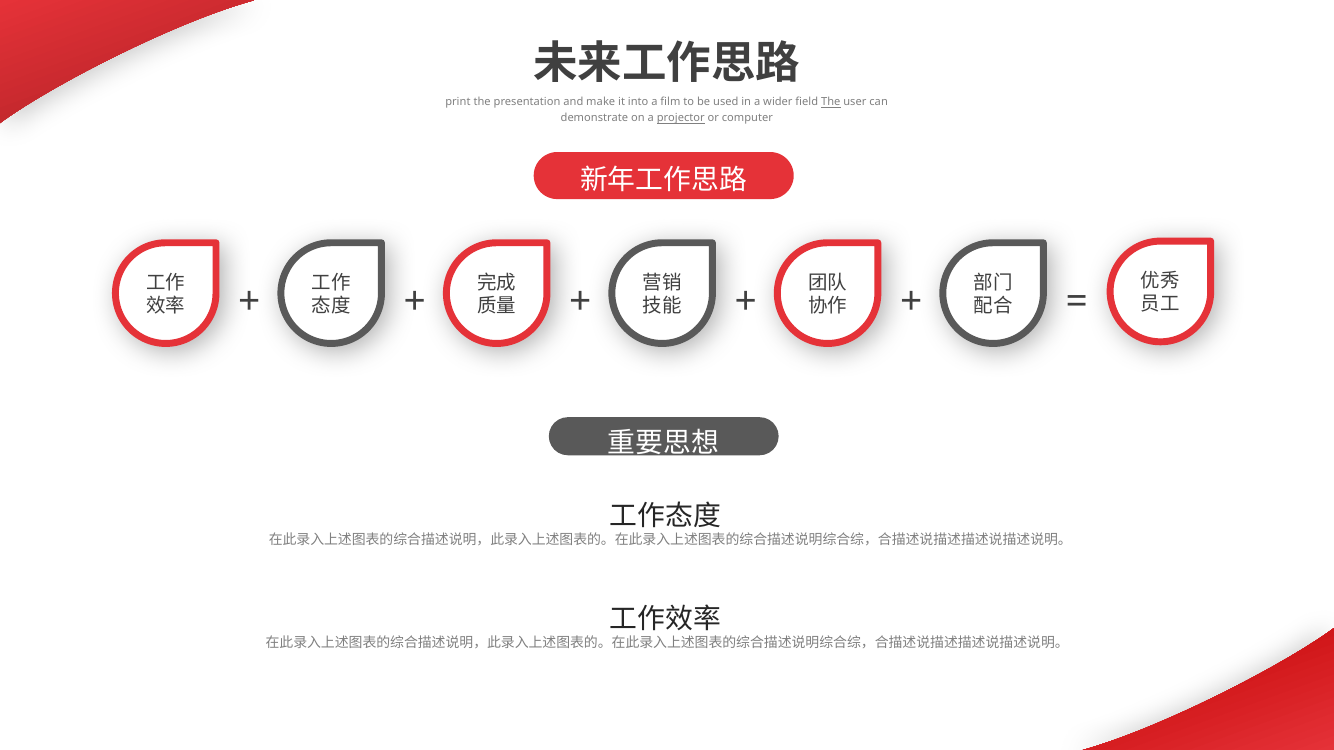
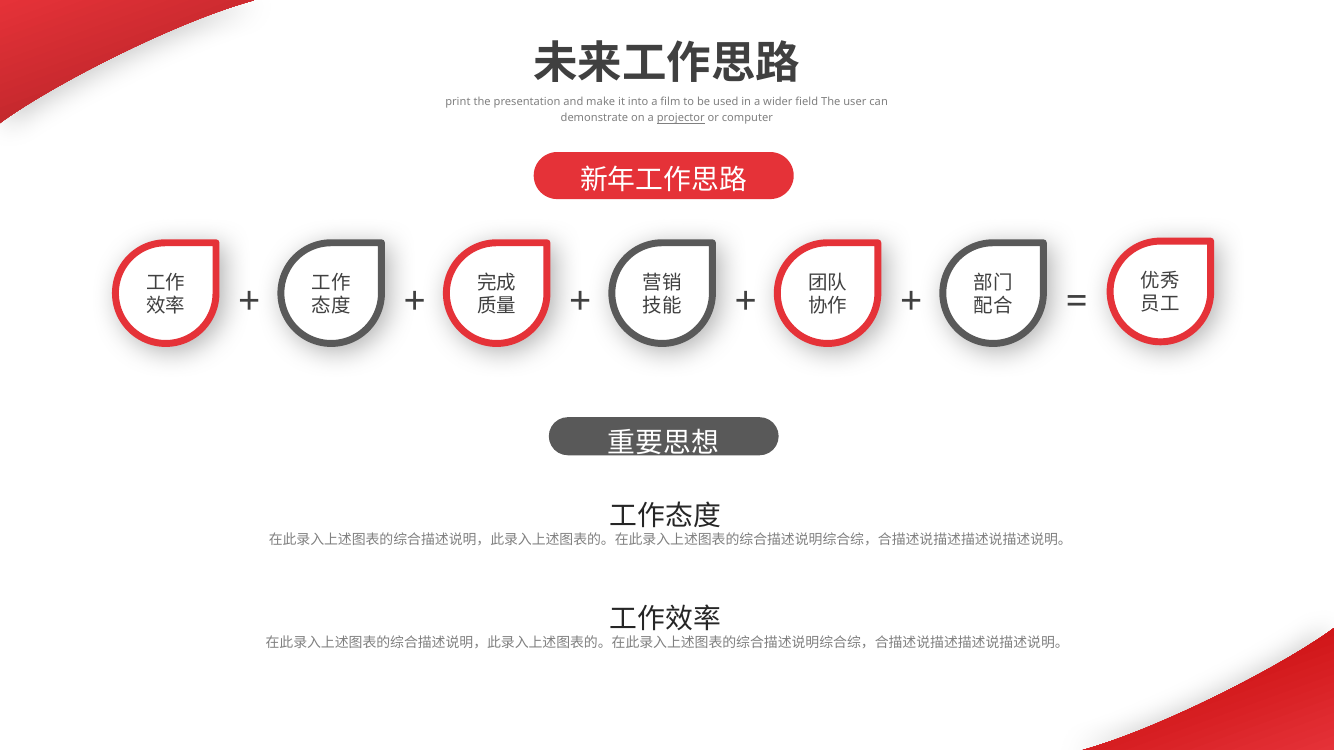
The at (831, 102) underline: present -> none
